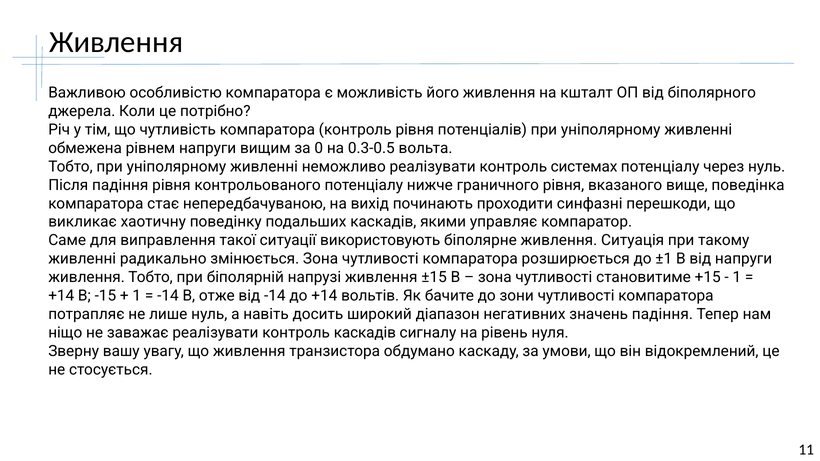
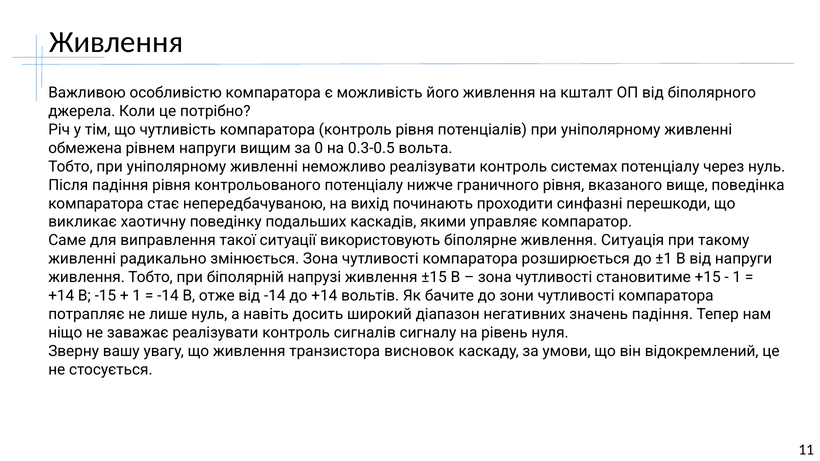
контроль каскадів: каскадів -> сигналів
обдумано: обдумано -> висновок
